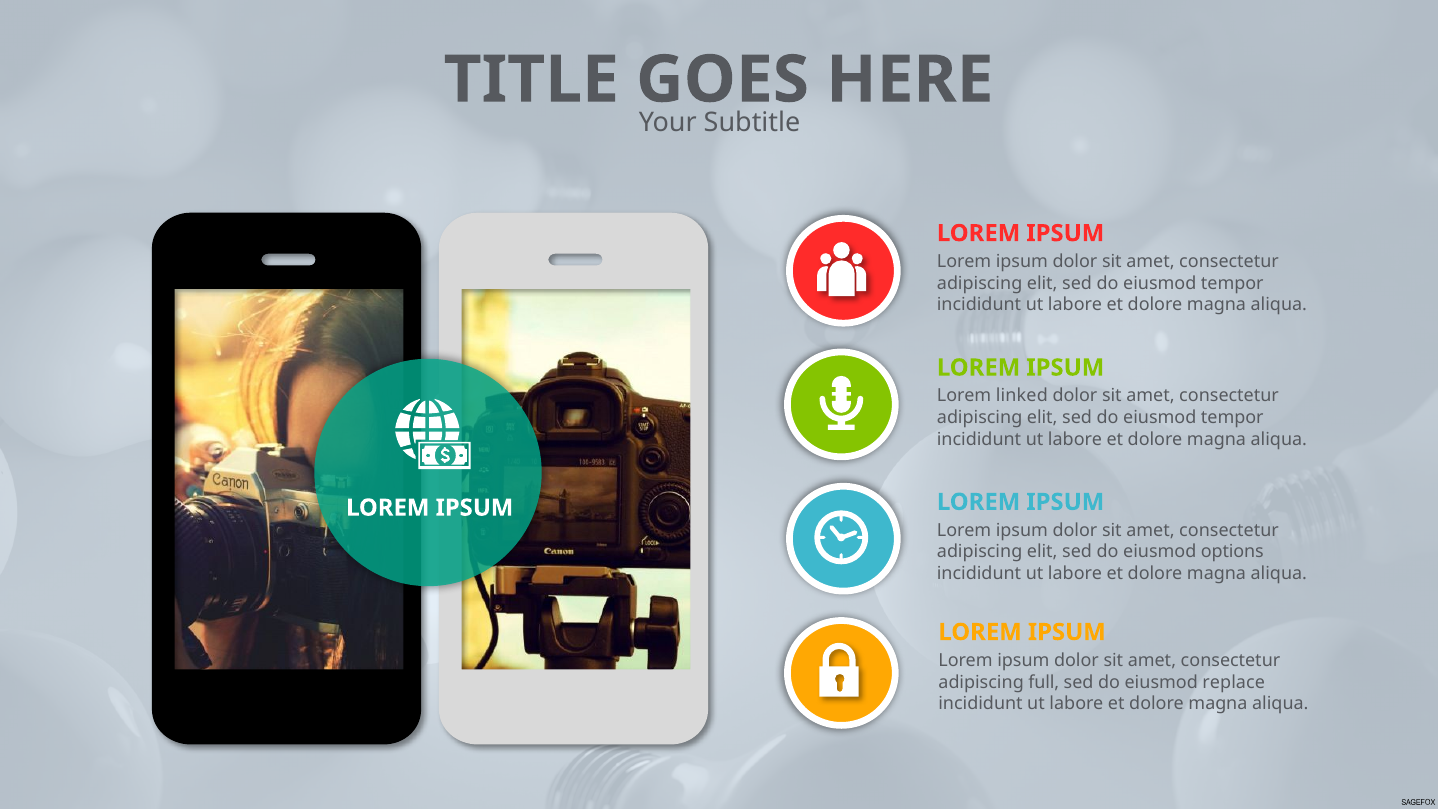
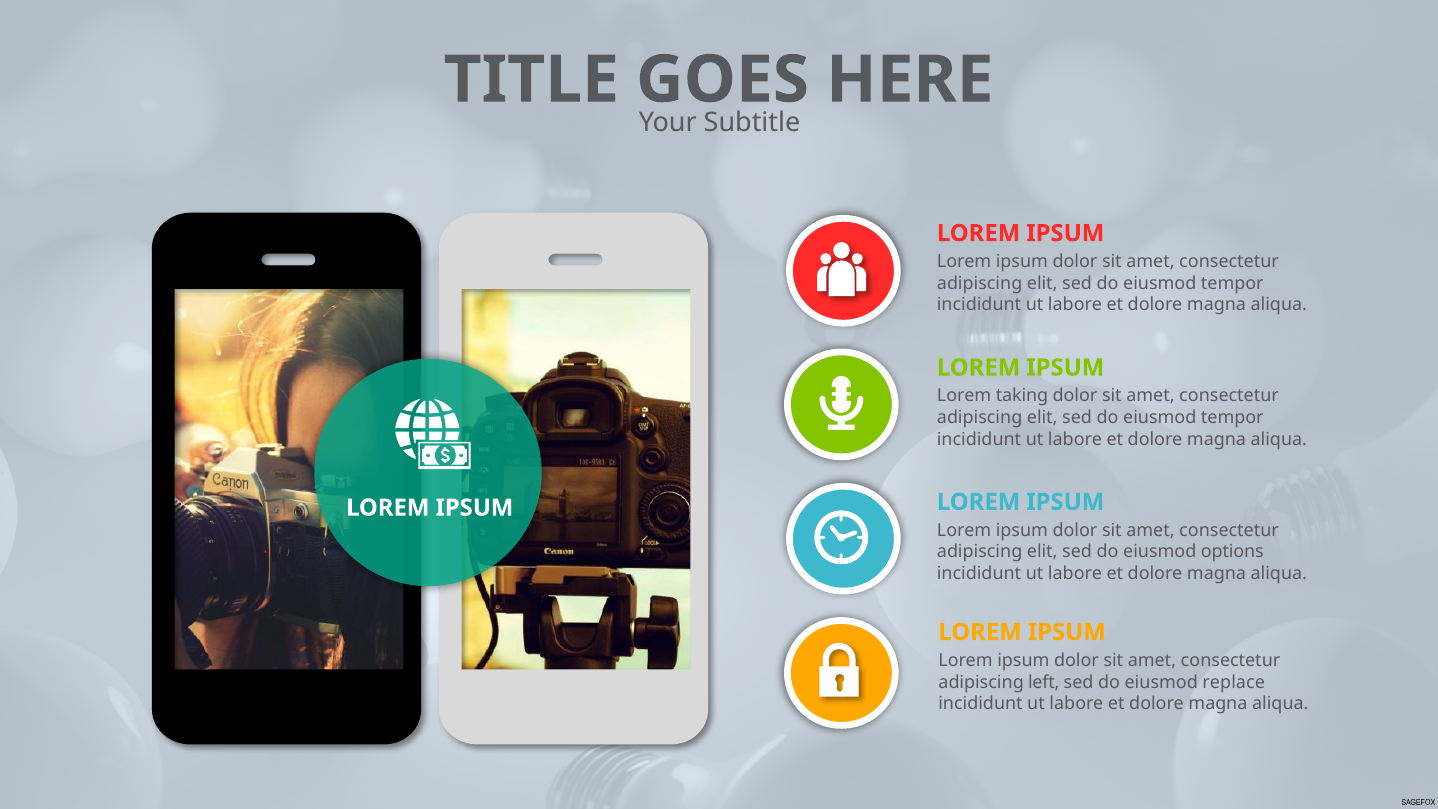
linked: linked -> taking
full: full -> left
